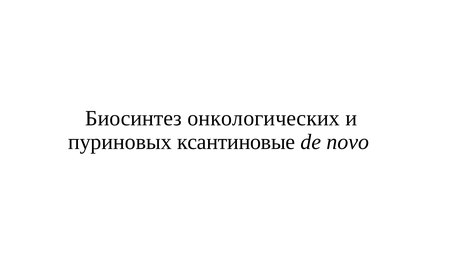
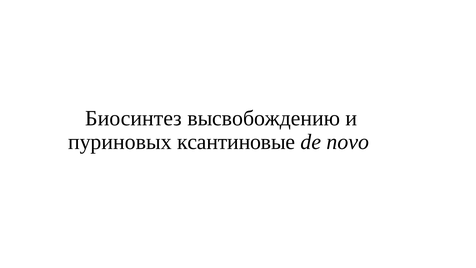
онкологических: онкологических -> высвобождению
